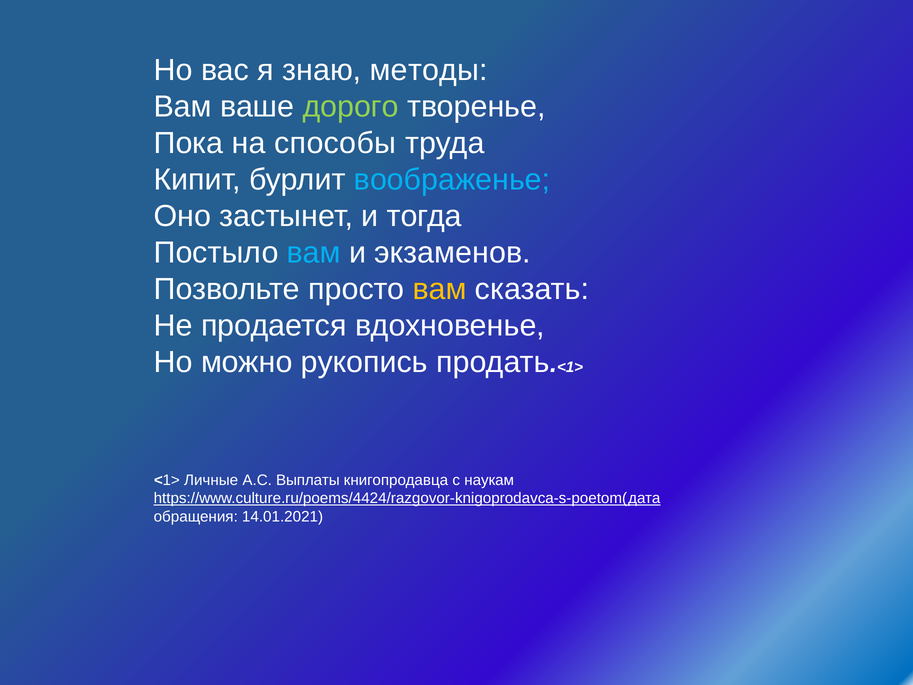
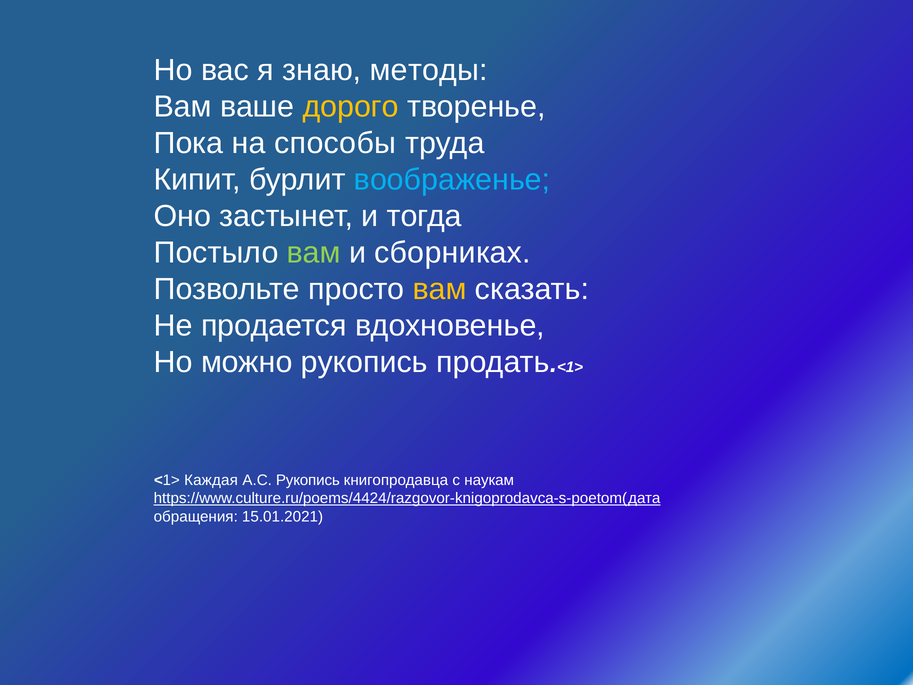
дорого colour: light green -> yellow
вам at (314, 253) colour: light blue -> light green
экзаменов: экзаменов -> сборниках
Личные: Личные -> Каждая
А.С Выплаты: Выплаты -> Рукопись
14.01.2021: 14.01.2021 -> 15.01.2021
